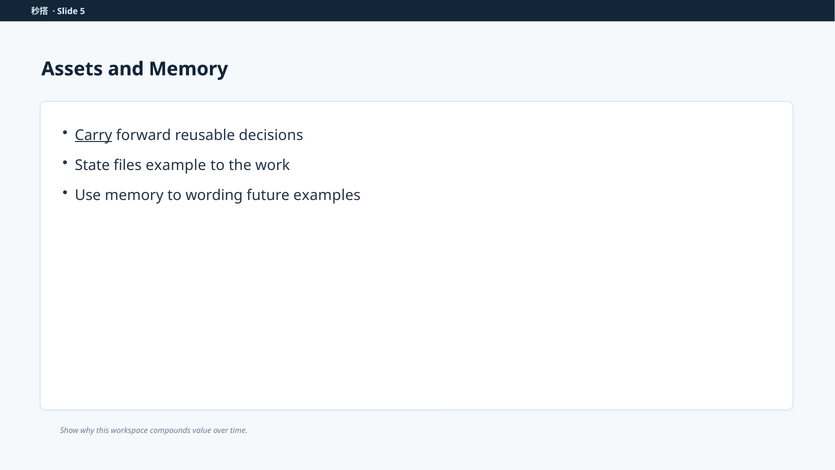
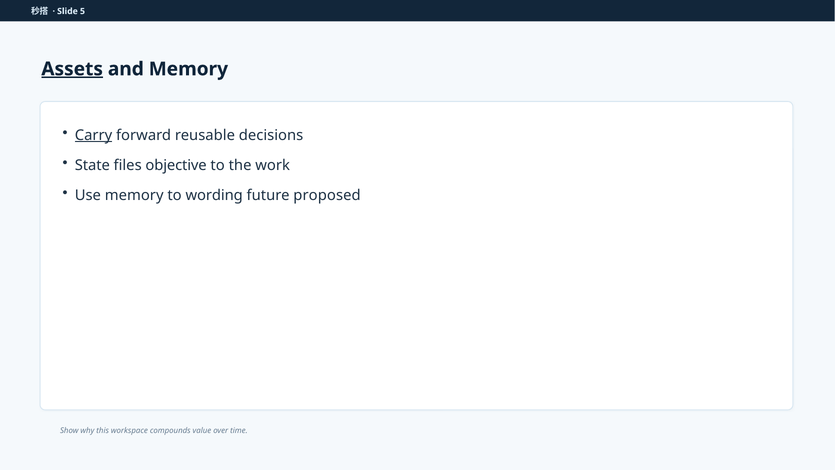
Assets underline: none -> present
example: example -> objective
examples: examples -> proposed
